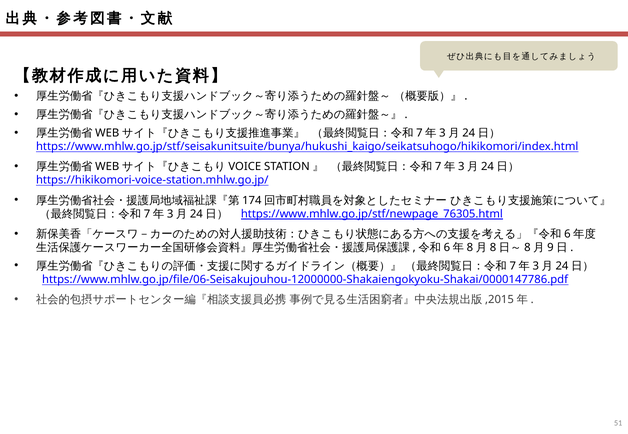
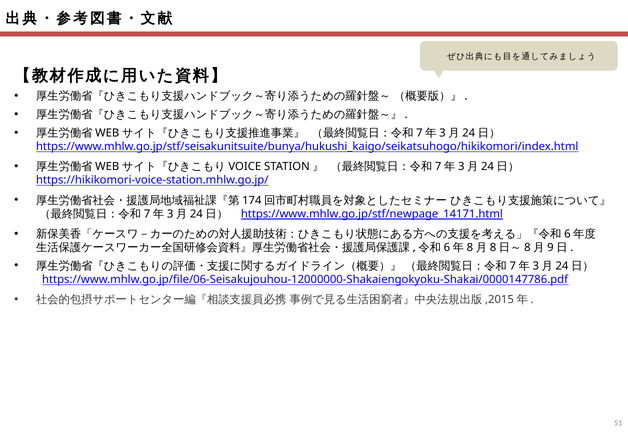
https://www.mhlw.go.jp/stf/newpage_76305.html: https://www.mhlw.go.jp/stf/newpage_76305.html -> https://www.mhlw.go.jp/stf/newpage_14171.html
